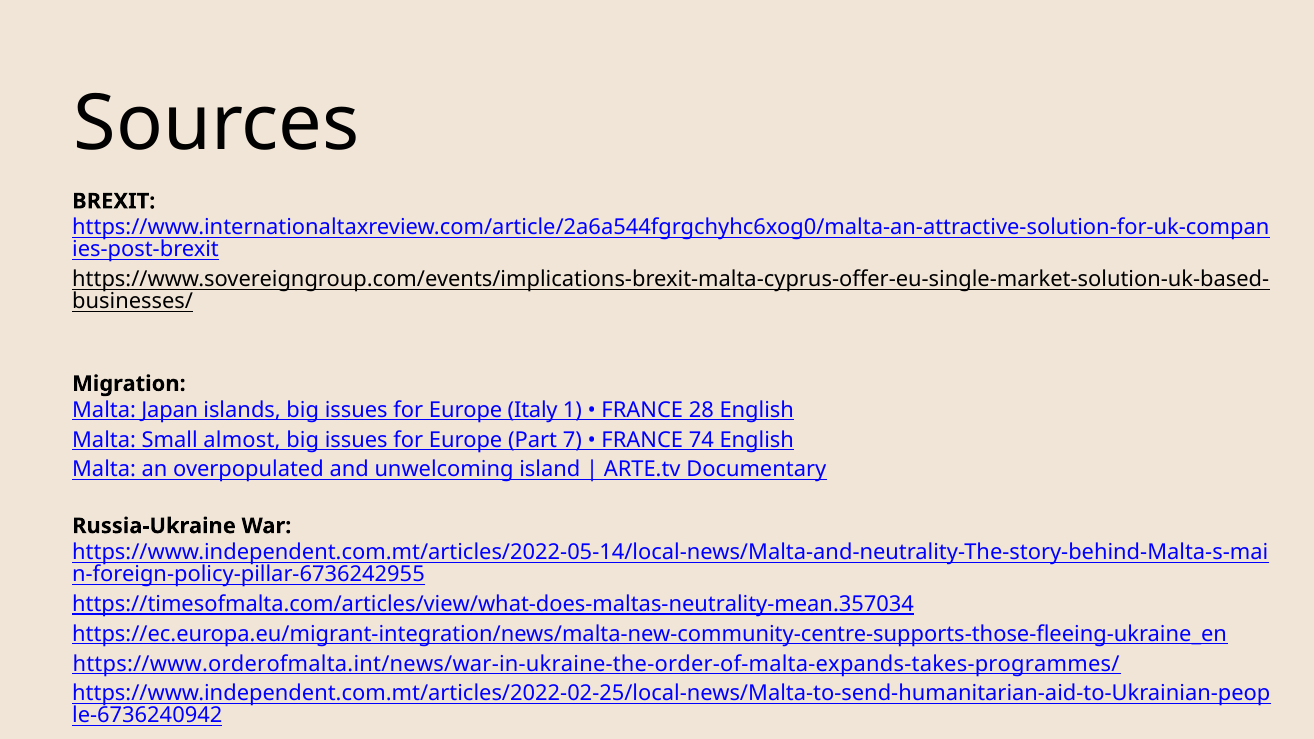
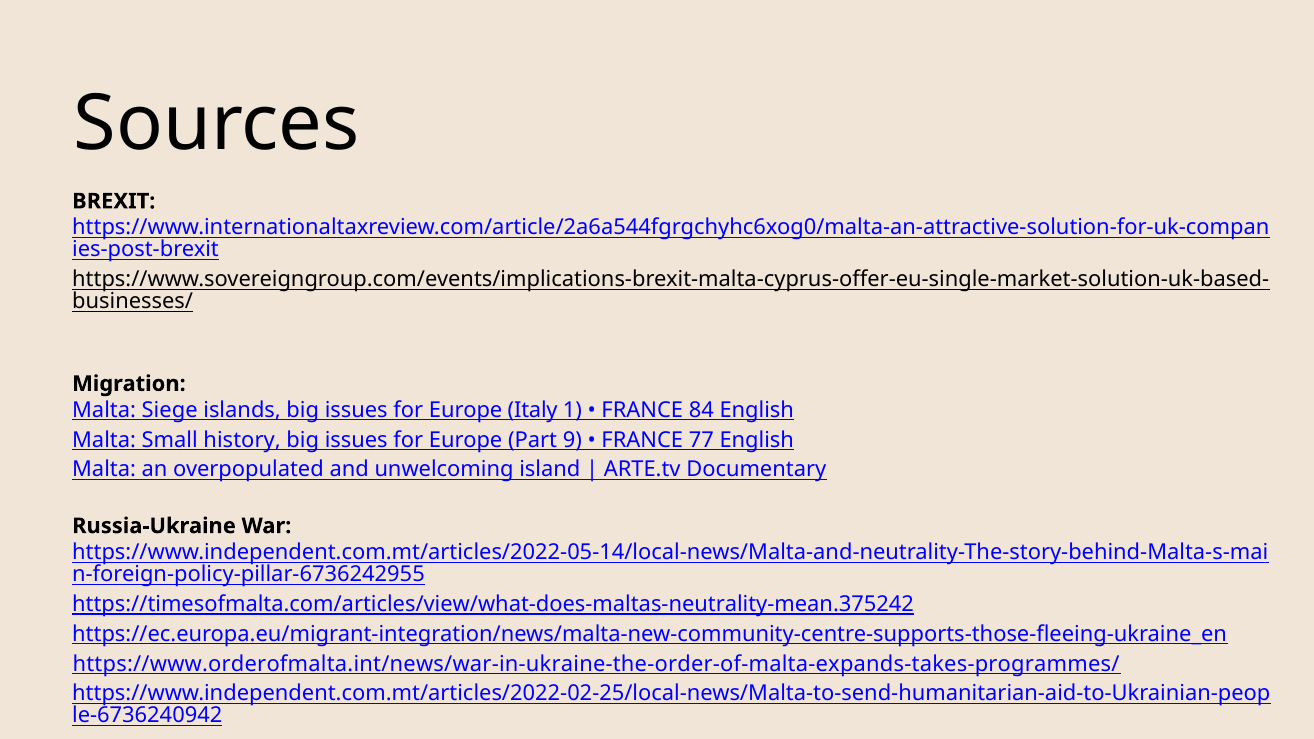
Japan: Japan -> Siege
28: 28 -> 84
almost: almost -> history
7: 7 -> 9
74: 74 -> 77
https://timesofmalta.com/articles/view/what-does-maltas-neutrality-mean.357034: https://timesofmalta.com/articles/view/what-does-maltas-neutrality-mean.357034 -> https://timesofmalta.com/articles/view/what-does-maltas-neutrality-mean.375242
